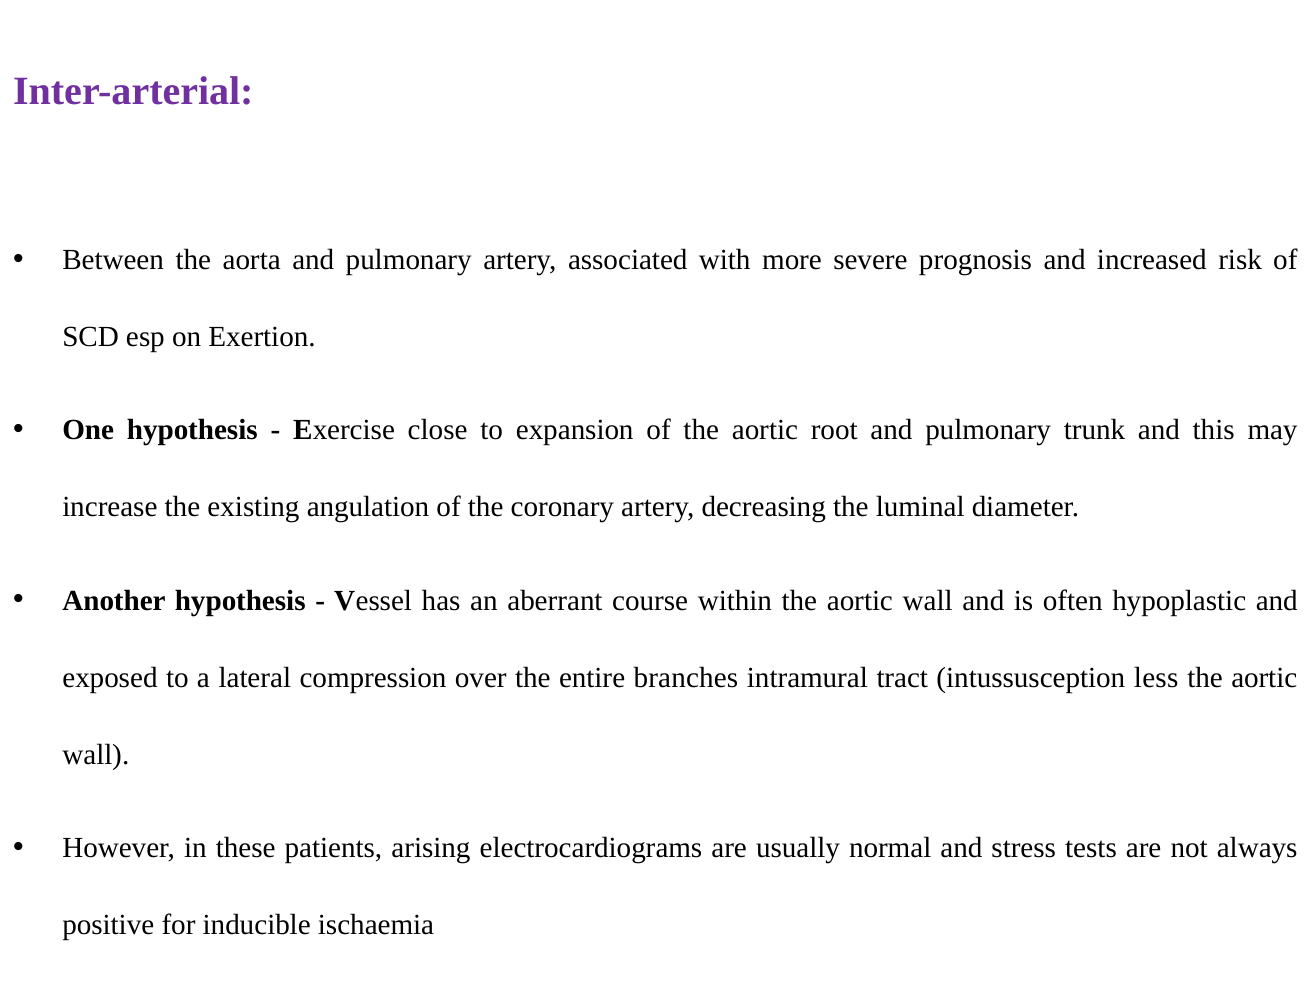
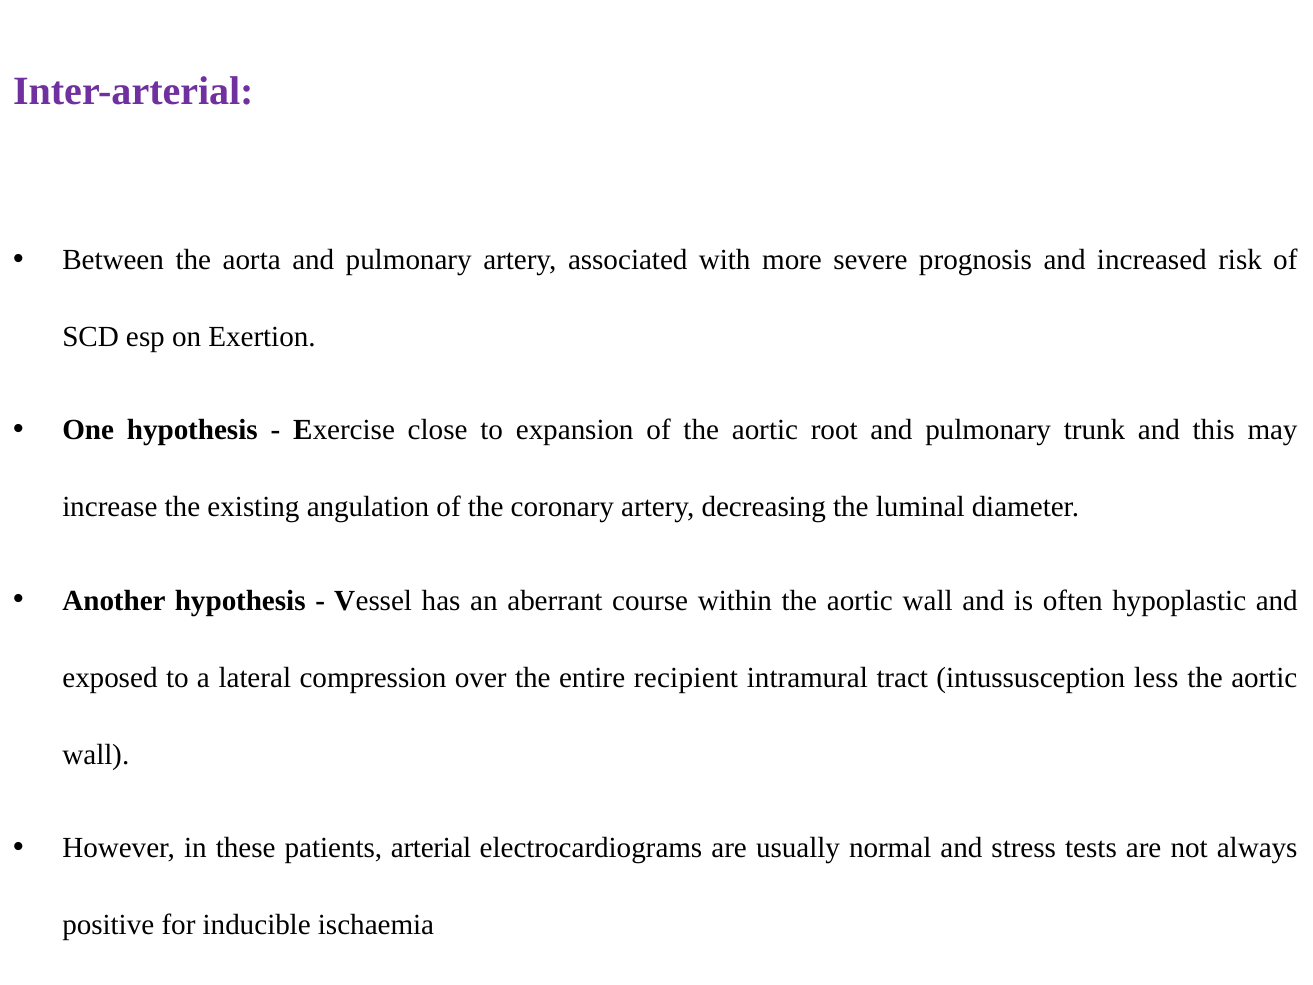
branches: branches -> recipient
arising: arising -> arterial
